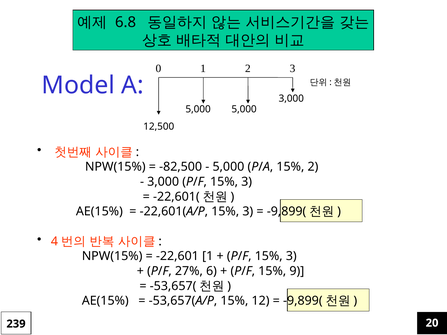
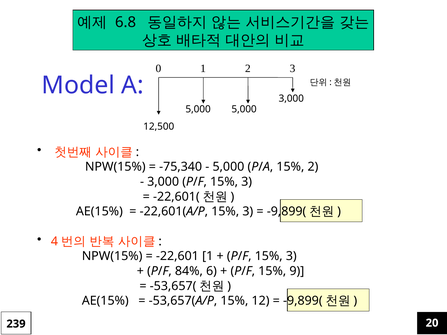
-82,500: -82,500 -> -75,340
27%: 27% -> 84%
